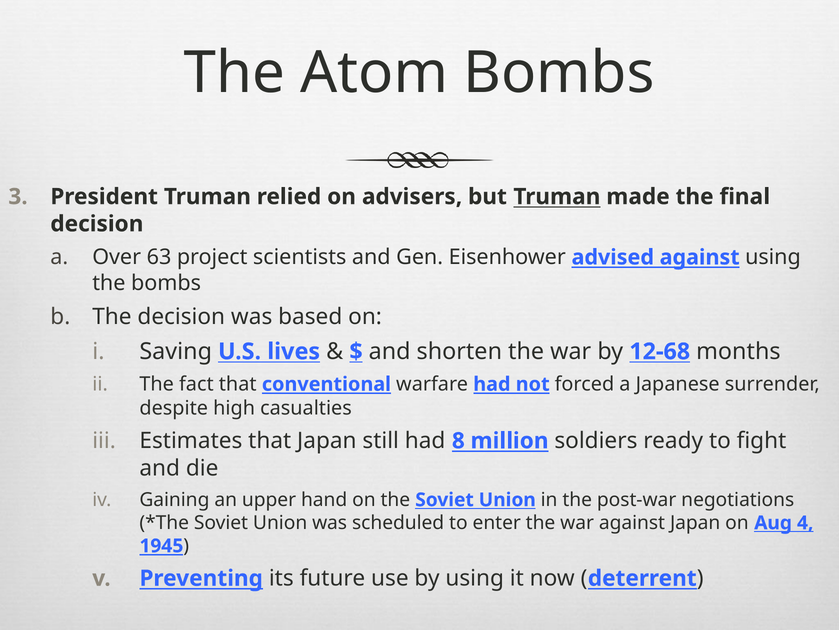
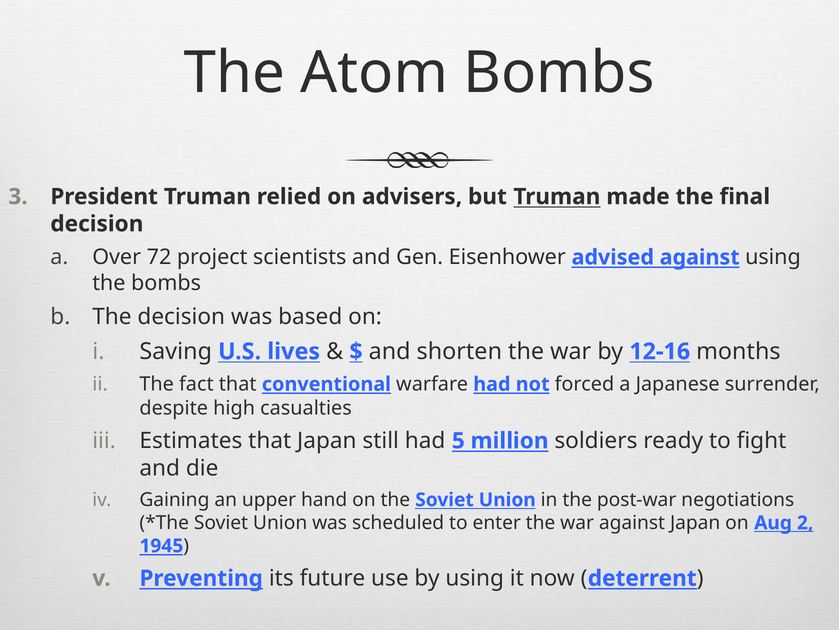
63: 63 -> 72
12-68: 12-68 -> 12-16
8: 8 -> 5
4: 4 -> 2
